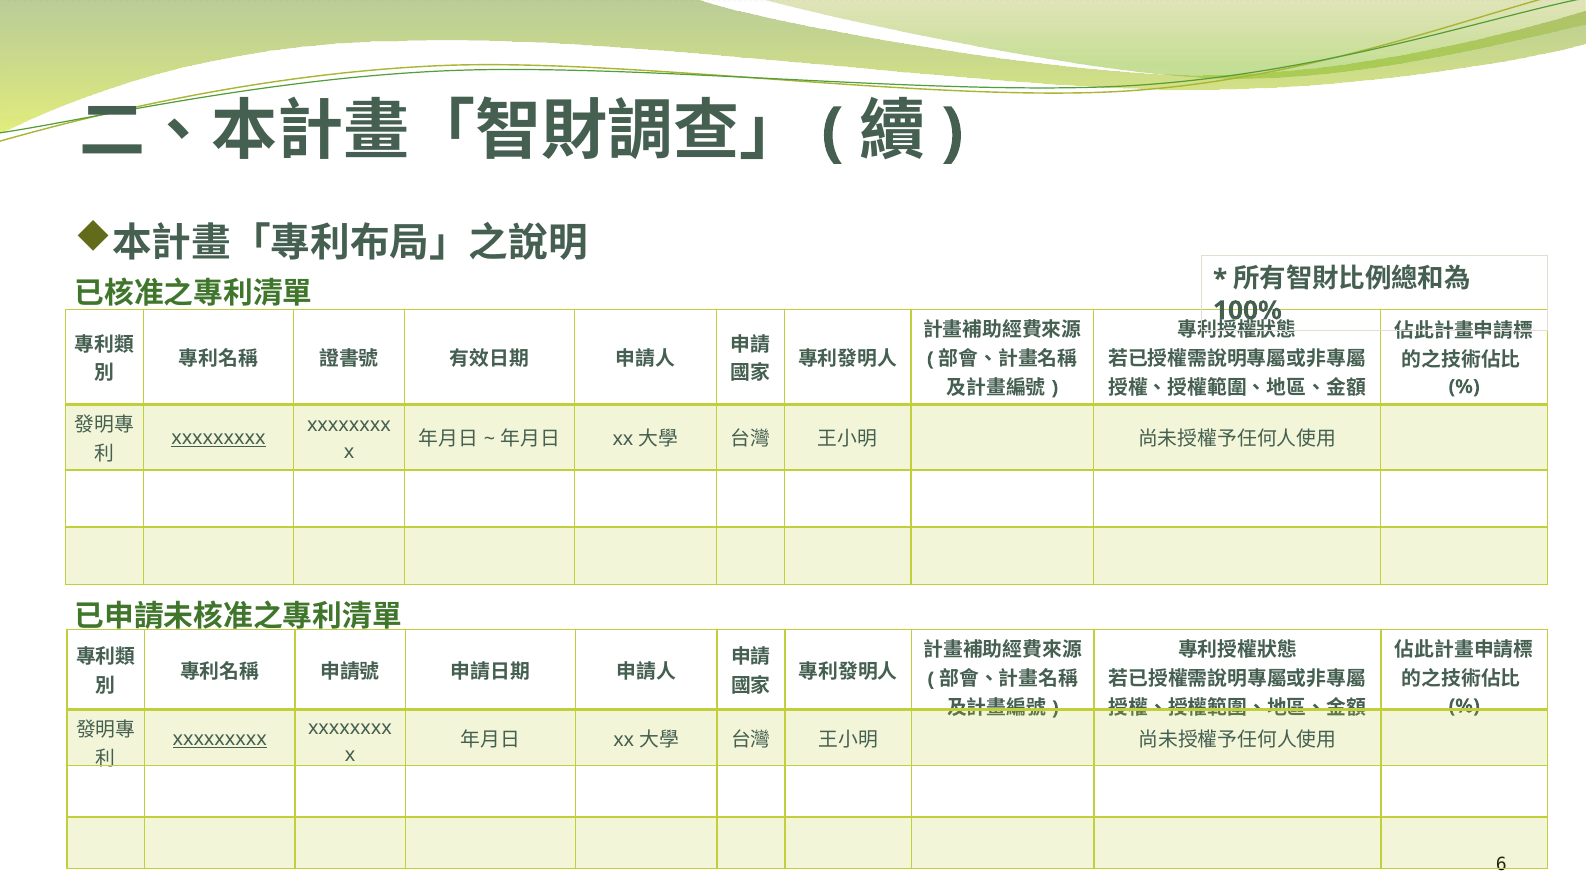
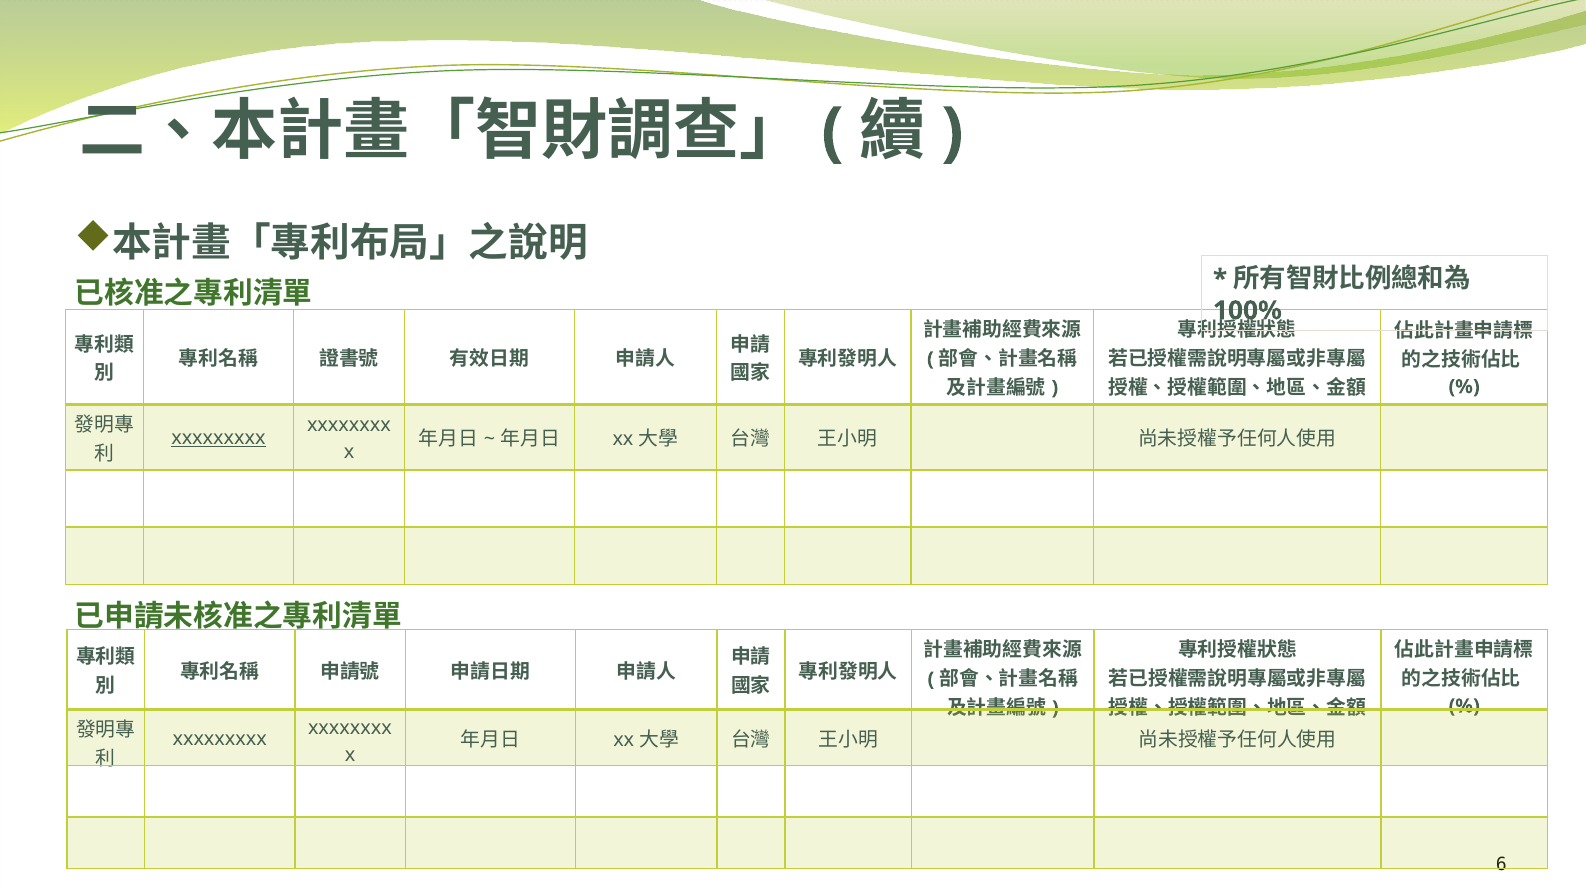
xxxxxxxxx at (220, 739) underline: present -> none
